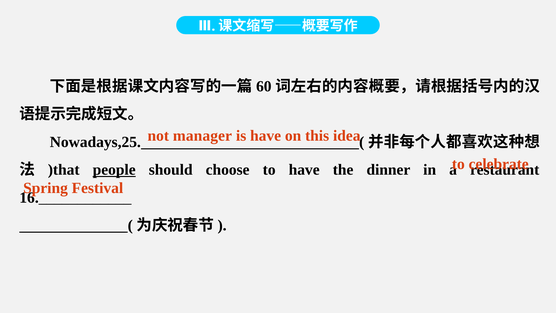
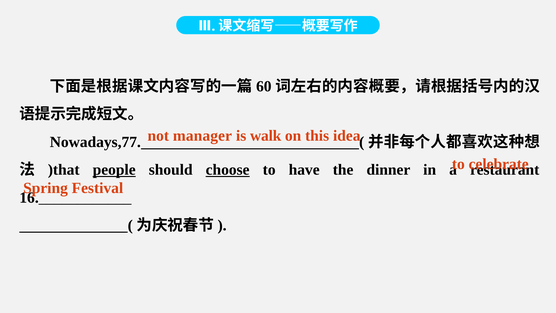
is have: have -> walk
Nowadays,25: Nowadays,25 -> Nowadays,77
choose underline: none -> present
